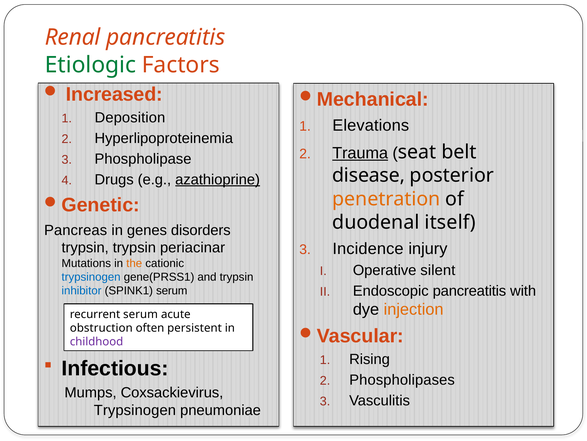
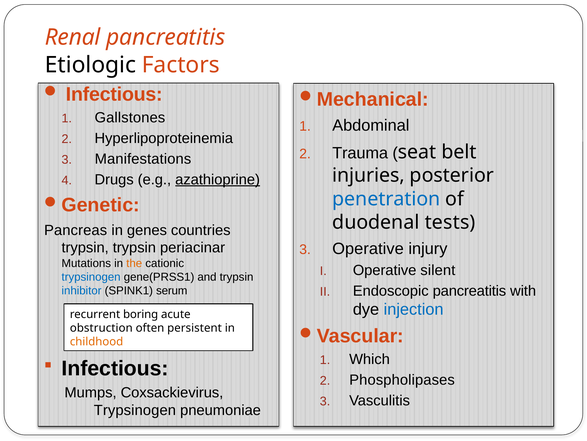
Etiologic colour: green -> black
Increased at (114, 94): Increased -> Infectious
Deposition: Deposition -> Gallstones
Elevations: Elevations -> Abdominal
Trauma underline: present -> none
Phospholipase: Phospholipase -> Manifestations
disease: disease -> injuries
penetration colour: orange -> blue
itself: itself -> tests
disorders: disorders -> countries
Incidence at (368, 248): Incidence -> Operative
injection colour: orange -> blue
recurrent serum: serum -> boring
childhood colour: purple -> orange
Rising: Rising -> Which
